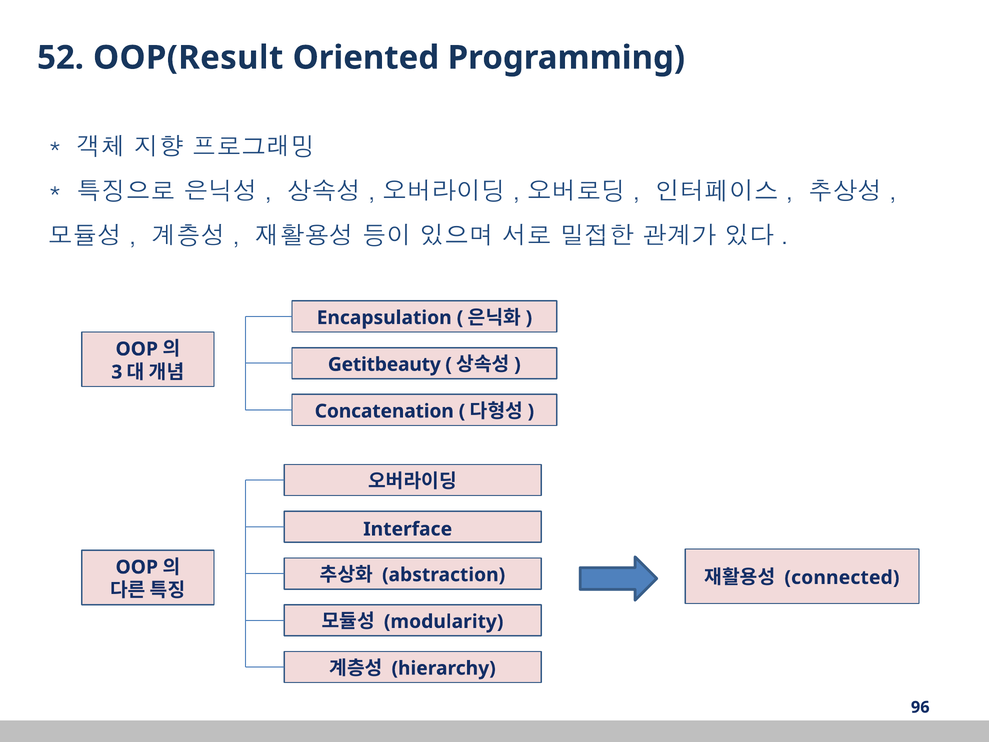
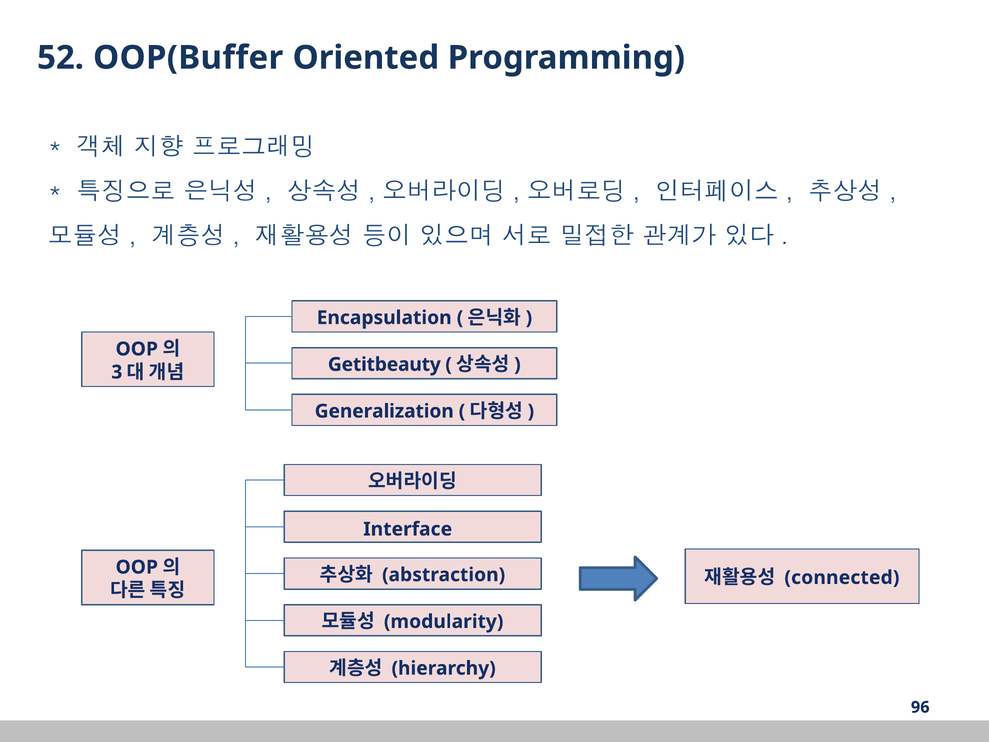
OOP(Result: OOP(Result -> OOP(Buffer
Concatenation: Concatenation -> Generalization
